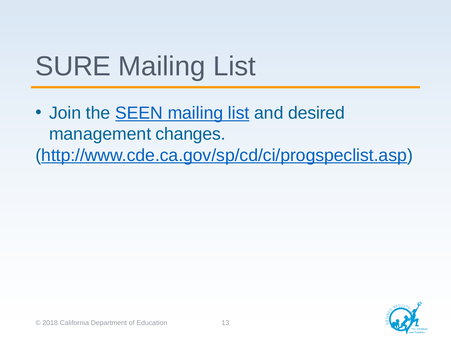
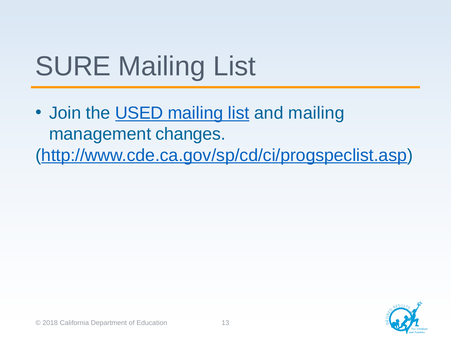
SEEN: SEEN -> USED
and desired: desired -> mailing
